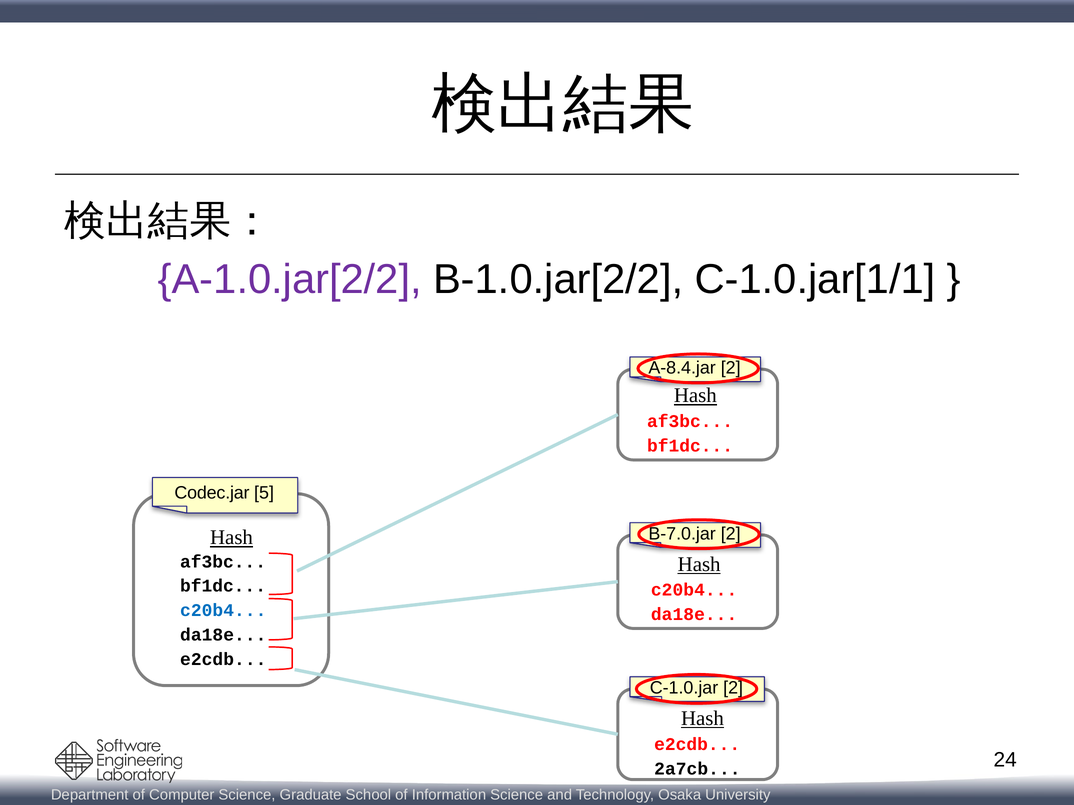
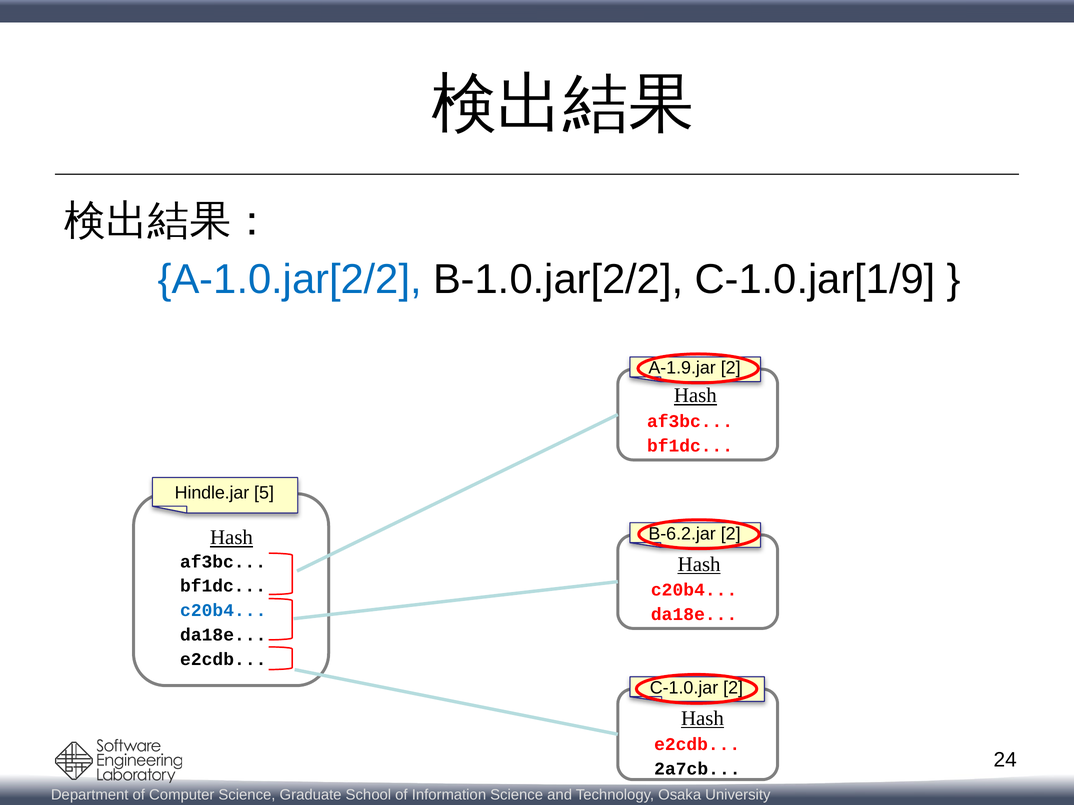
A-1.0.jar[2/2 colour: purple -> blue
C-1.0.jar[1/1: C-1.0.jar[1/1 -> C-1.0.jar[1/9
A-8.4.jar: A-8.4.jar -> A-1.9.jar
Codec.jar: Codec.jar -> Hindle.jar
B-7.0.jar: B-7.0.jar -> B-6.2.jar
